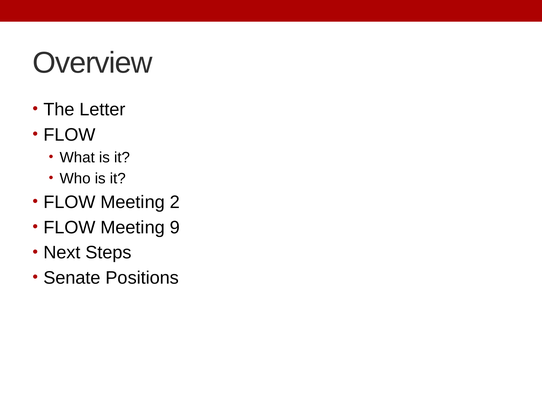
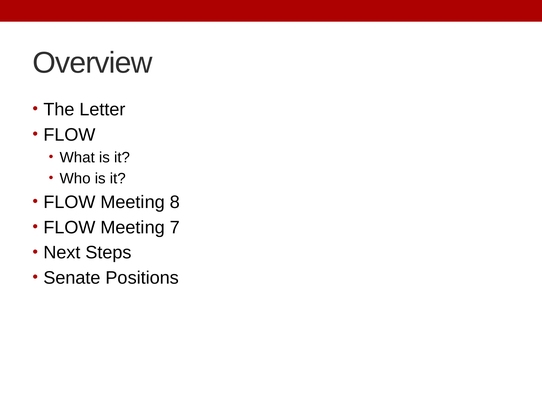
2: 2 -> 8
9: 9 -> 7
